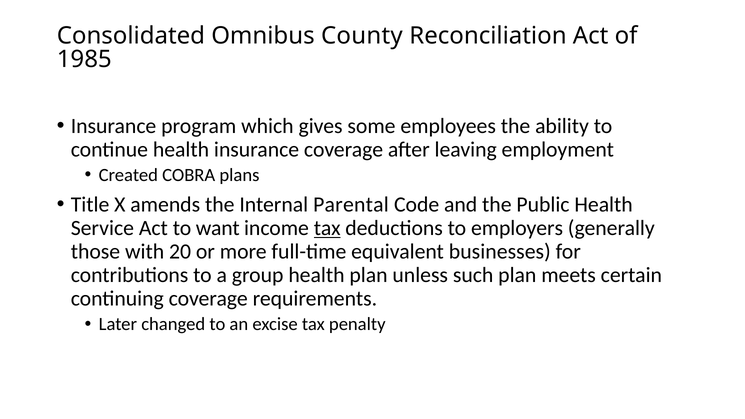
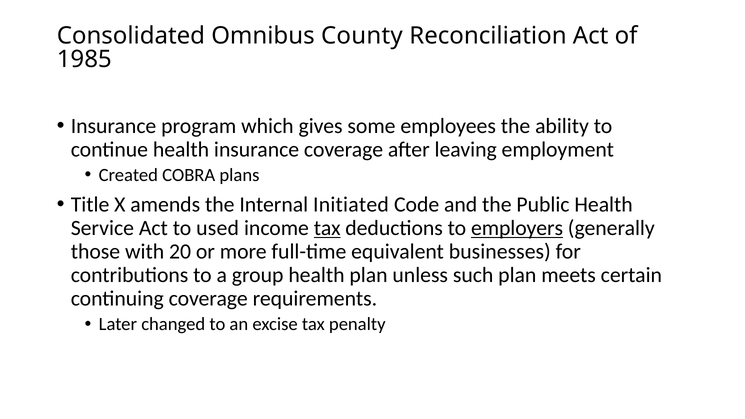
Parental: Parental -> Initiated
want: want -> used
employers underline: none -> present
